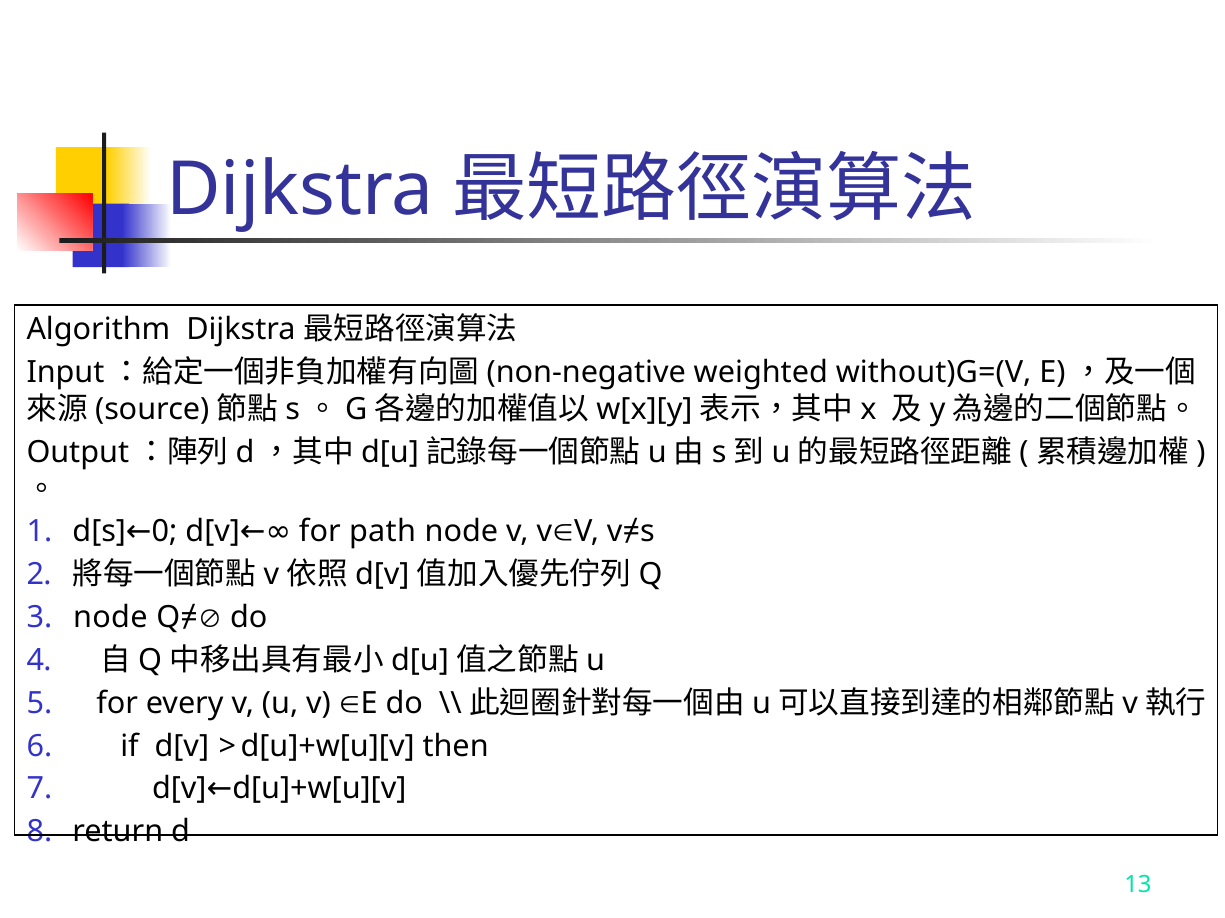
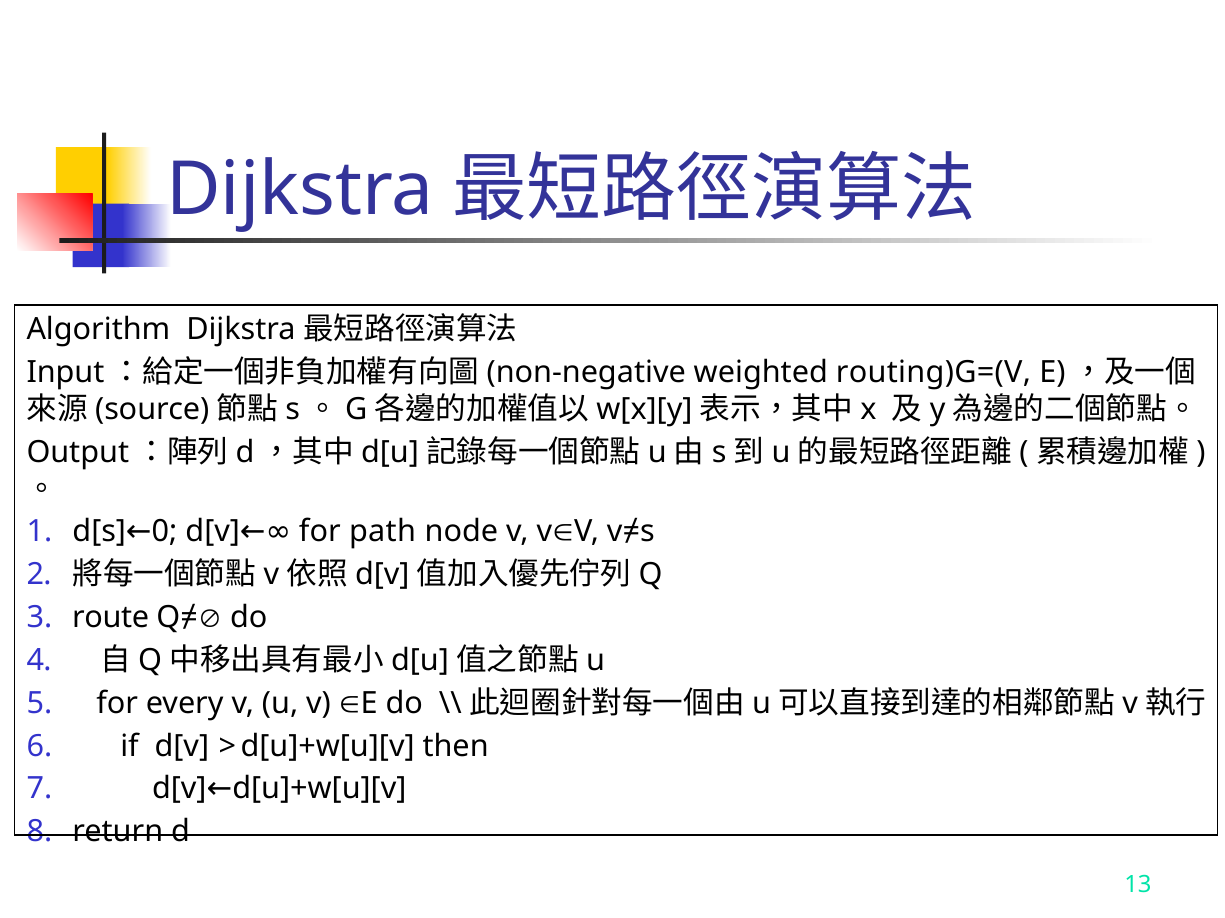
without)G=(V: without)G=(V -> routing)G=(V
node at (110, 618): node -> route
